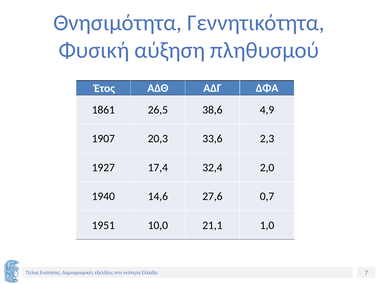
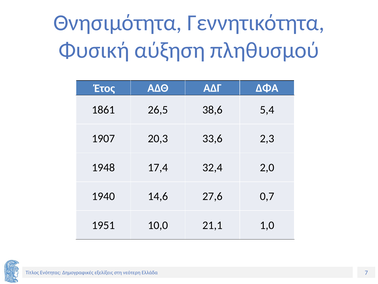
4,9: 4,9 -> 5,4
1927: 1927 -> 1948
